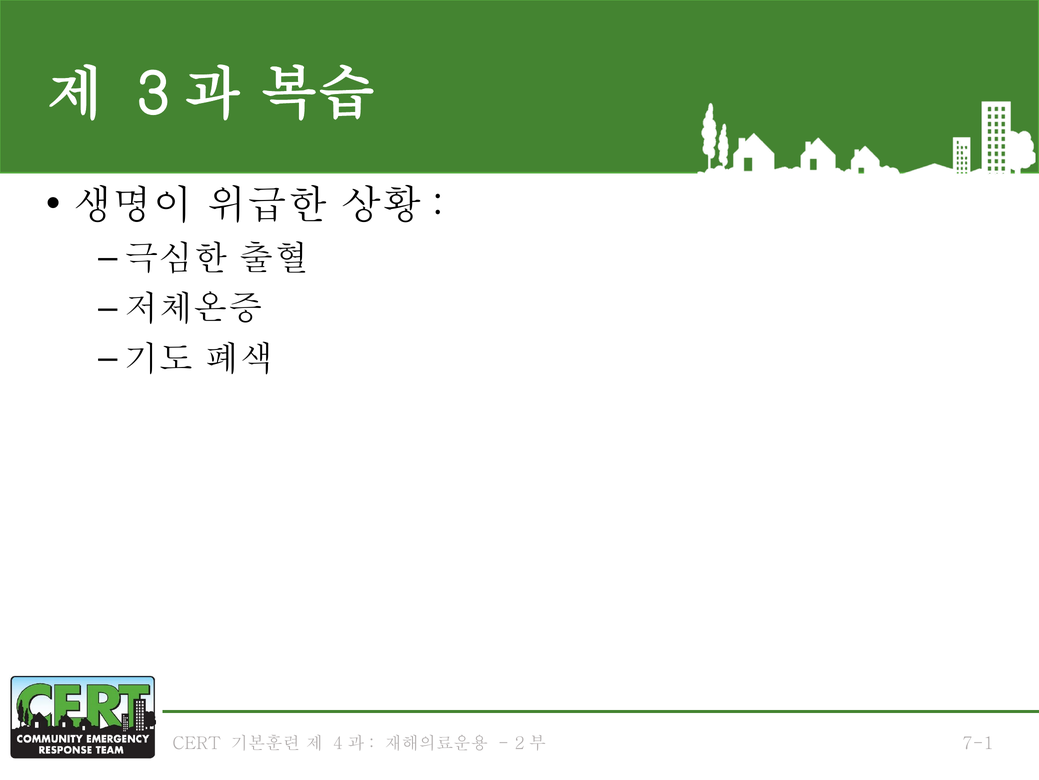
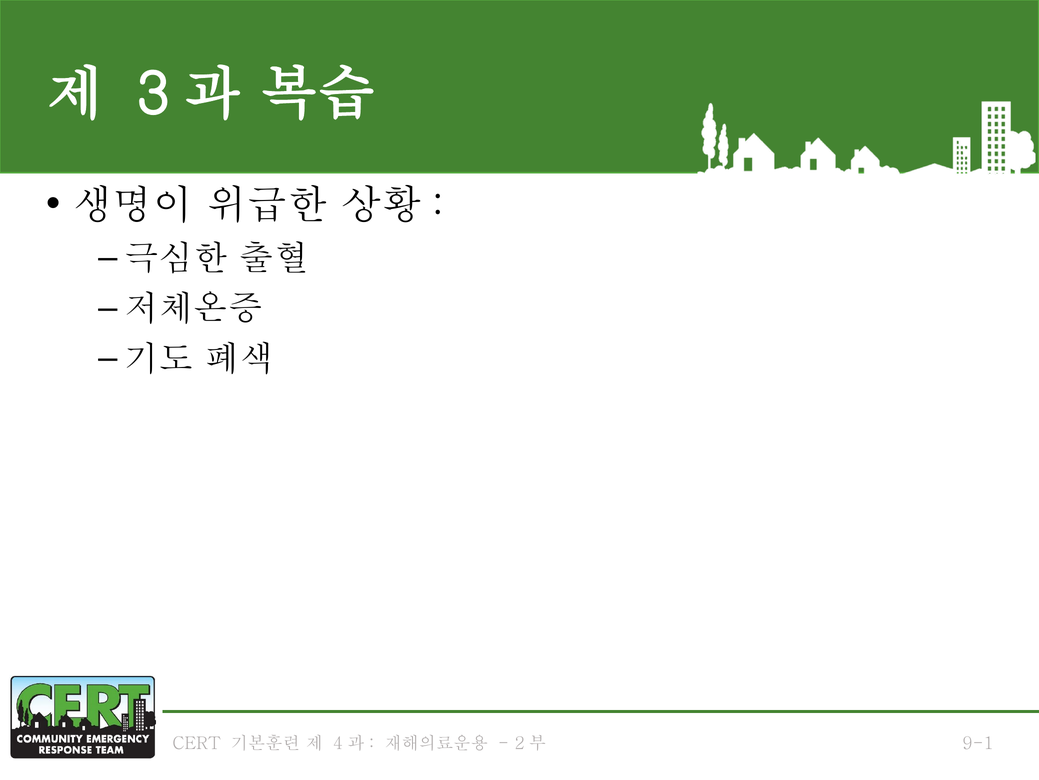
7-1: 7-1 -> 9-1
